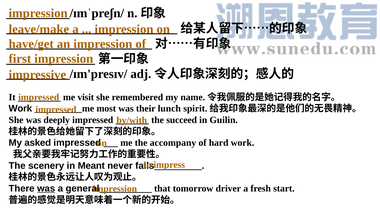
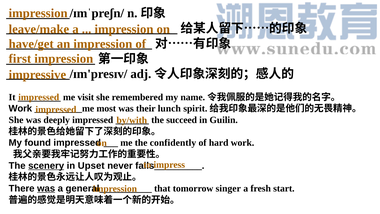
asked: asked -> found
accompany: accompany -> confidently
scenery underline: none -> present
Meant: Meant -> Upset
driver: driver -> singer
